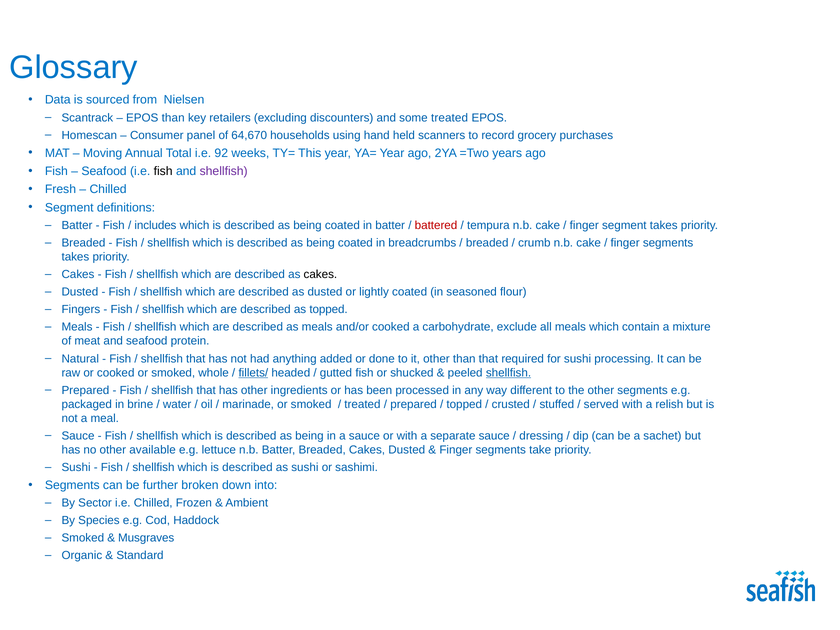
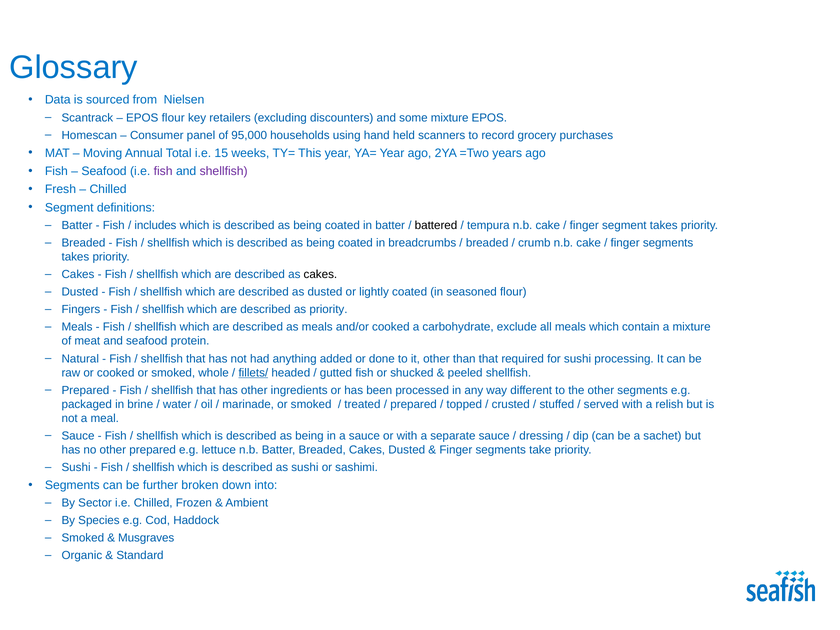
EPOS than: than -> flour
some treated: treated -> mixture
64,670: 64,670 -> 95,000
92: 92 -> 15
fish at (163, 171) colour: black -> purple
battered colour: red -> black
as topped: topped -> priority
shellfish at (508, 373) underline: present -> none
other available: available -> prepared
